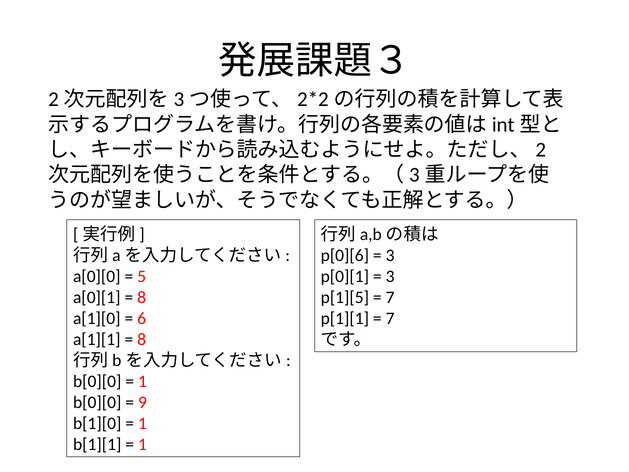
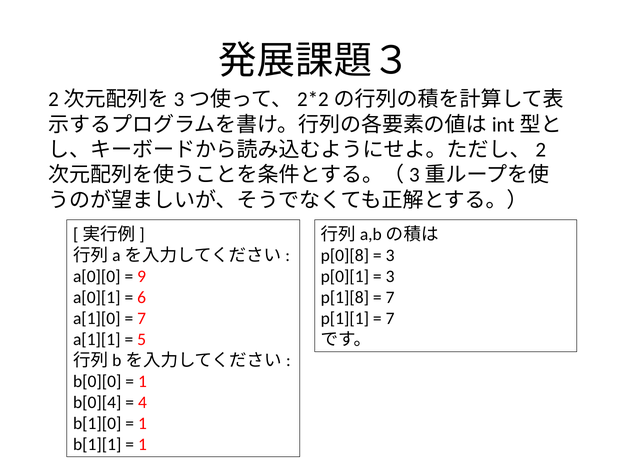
p[0][6: p[0][6 -> p[0][8
5: 5 -> 9
8 at (142, 297): 8 -> 6
p[1][5: p[1][5 -> p[1][8
6 at (142, 318): 6 -> 7
8 at (142, 339): 8 -> 5
b[0][0 at (97, 402): b[0][0 -> b[0][4
9: 9 -> 4
